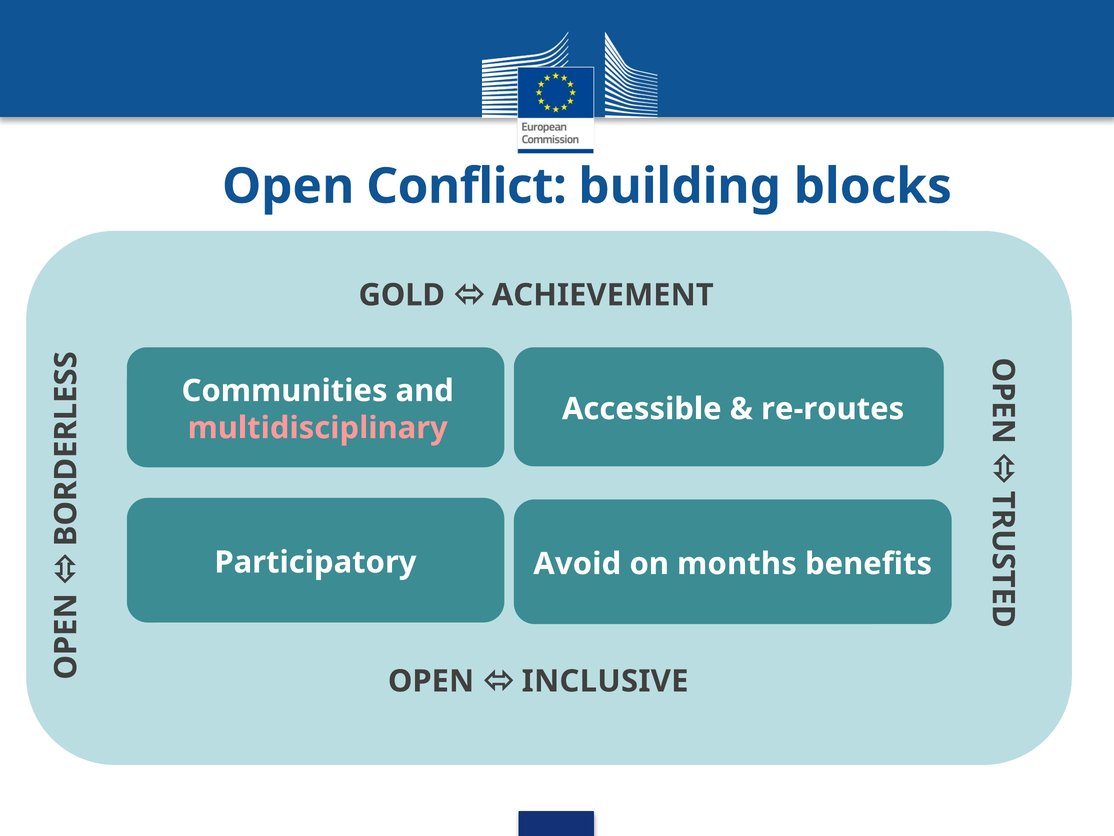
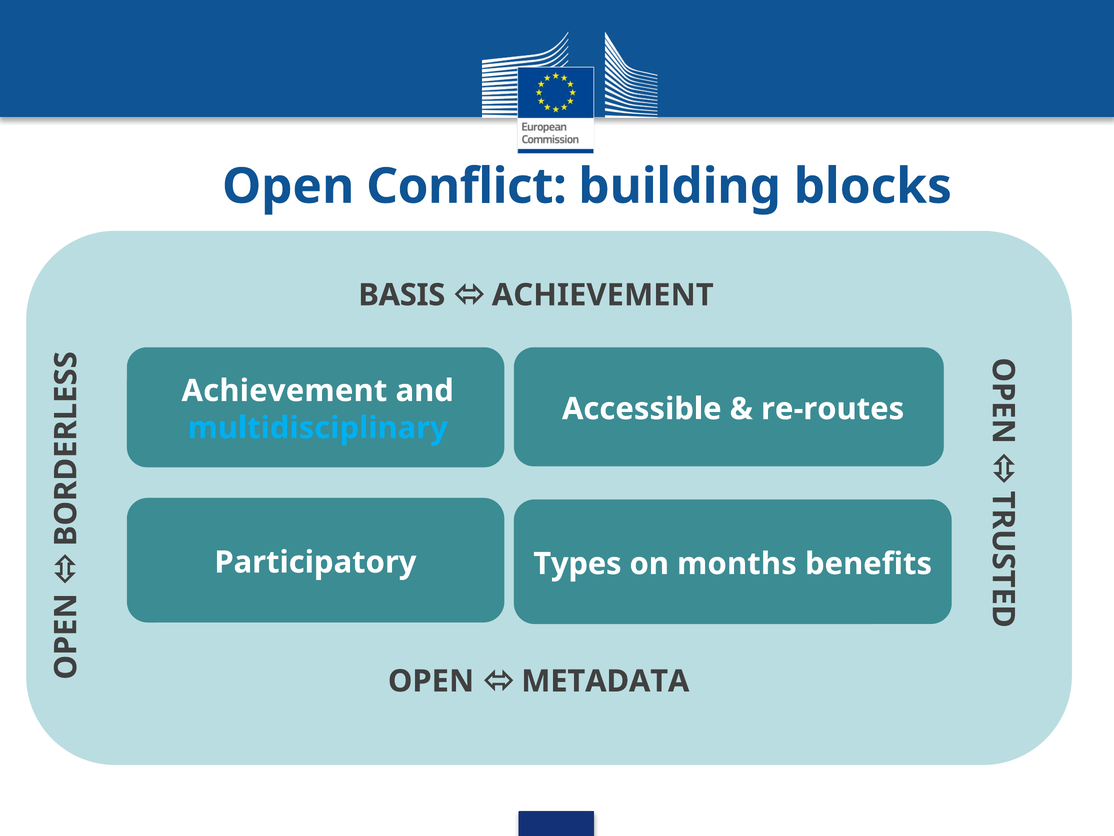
GOLD: GOLD -> BASIS
Communities at (285, 391): Communities -> Achievement
multidisciplinary colour: pink -> light blue
Avoid: Avoid -> Types
INCLUSIVE: INCLUSIVE -> METADATA
